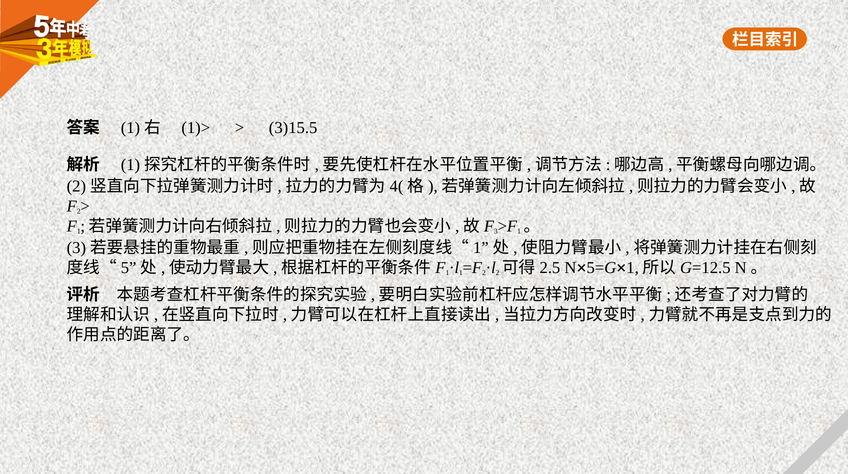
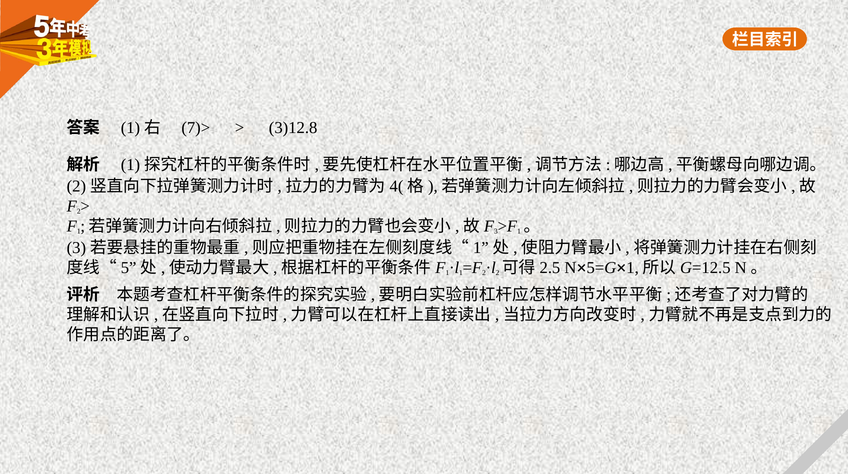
1)>: 1)> -> 7)>
3)15.5: 3)15.5 -> 3)12.8
